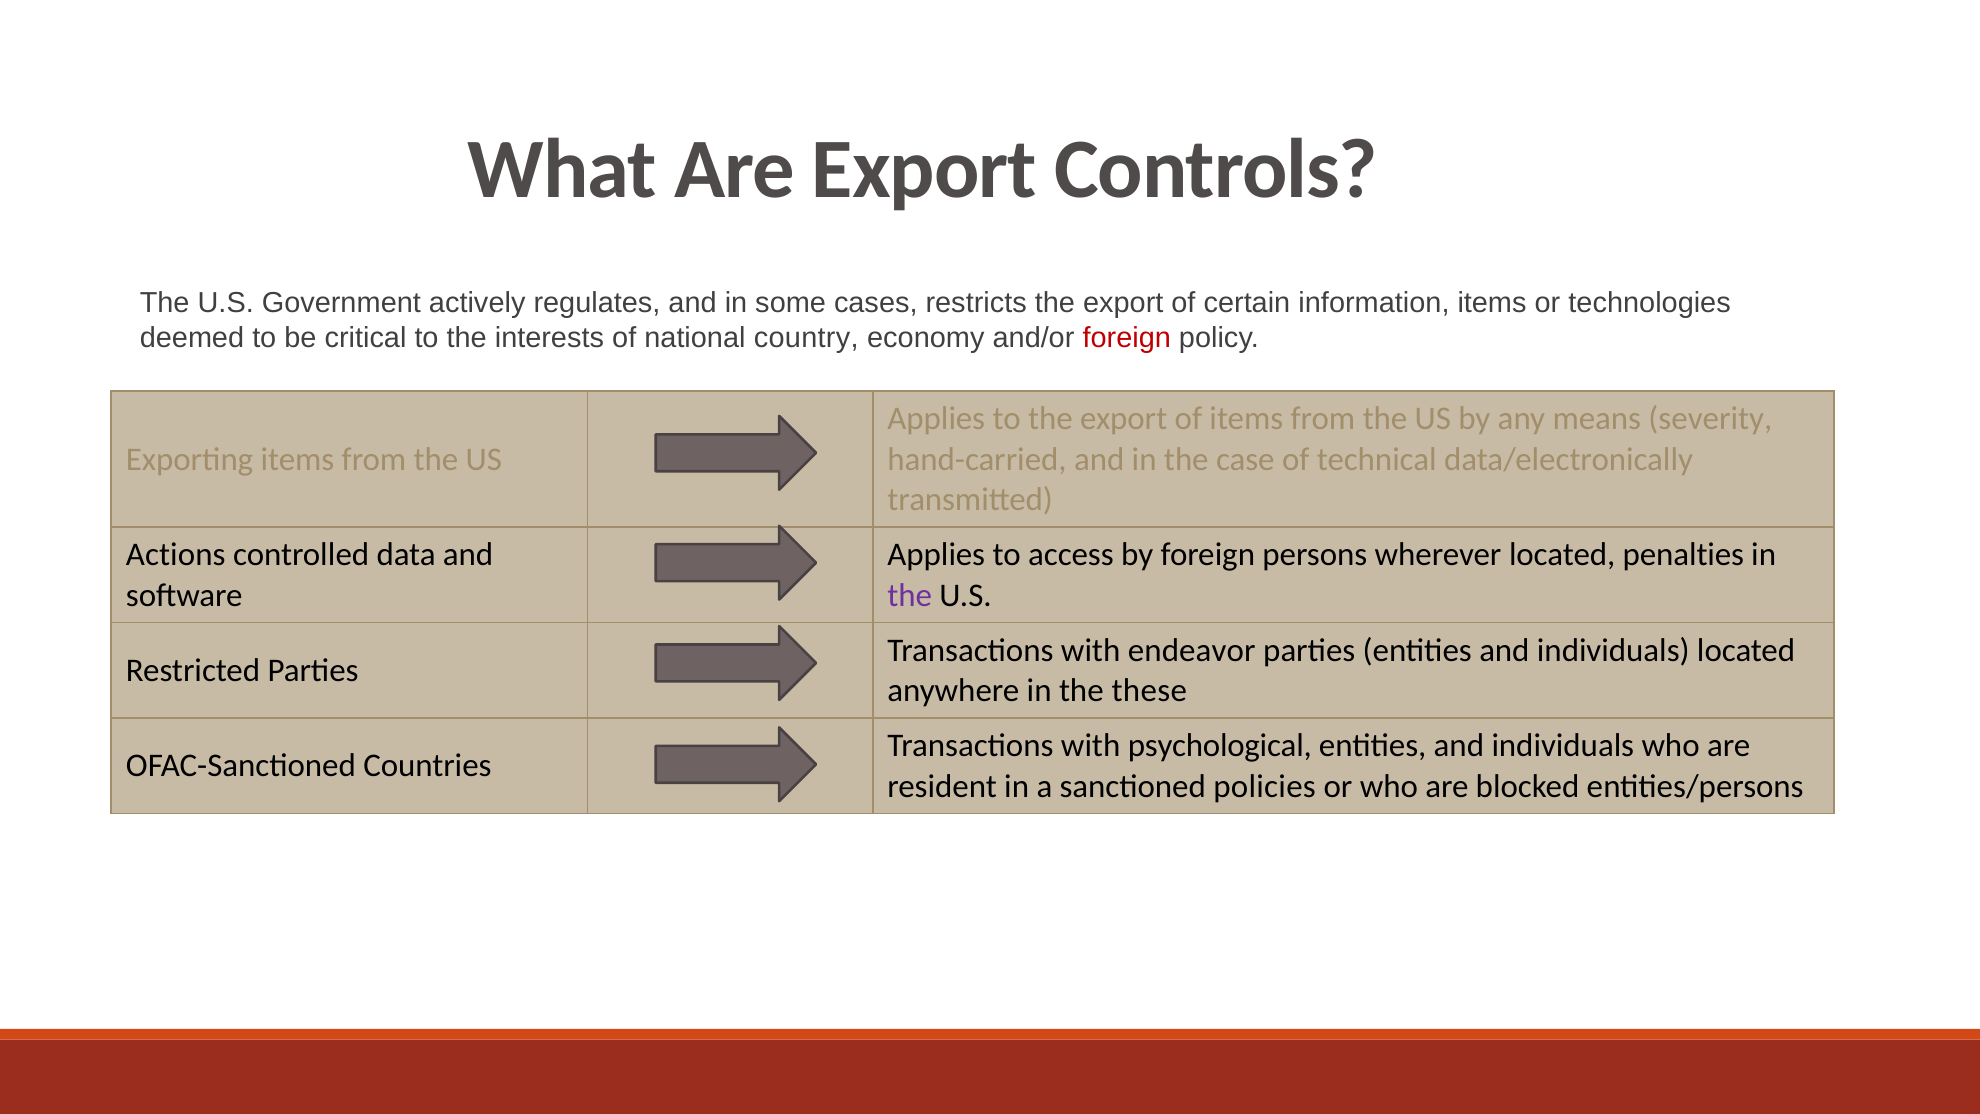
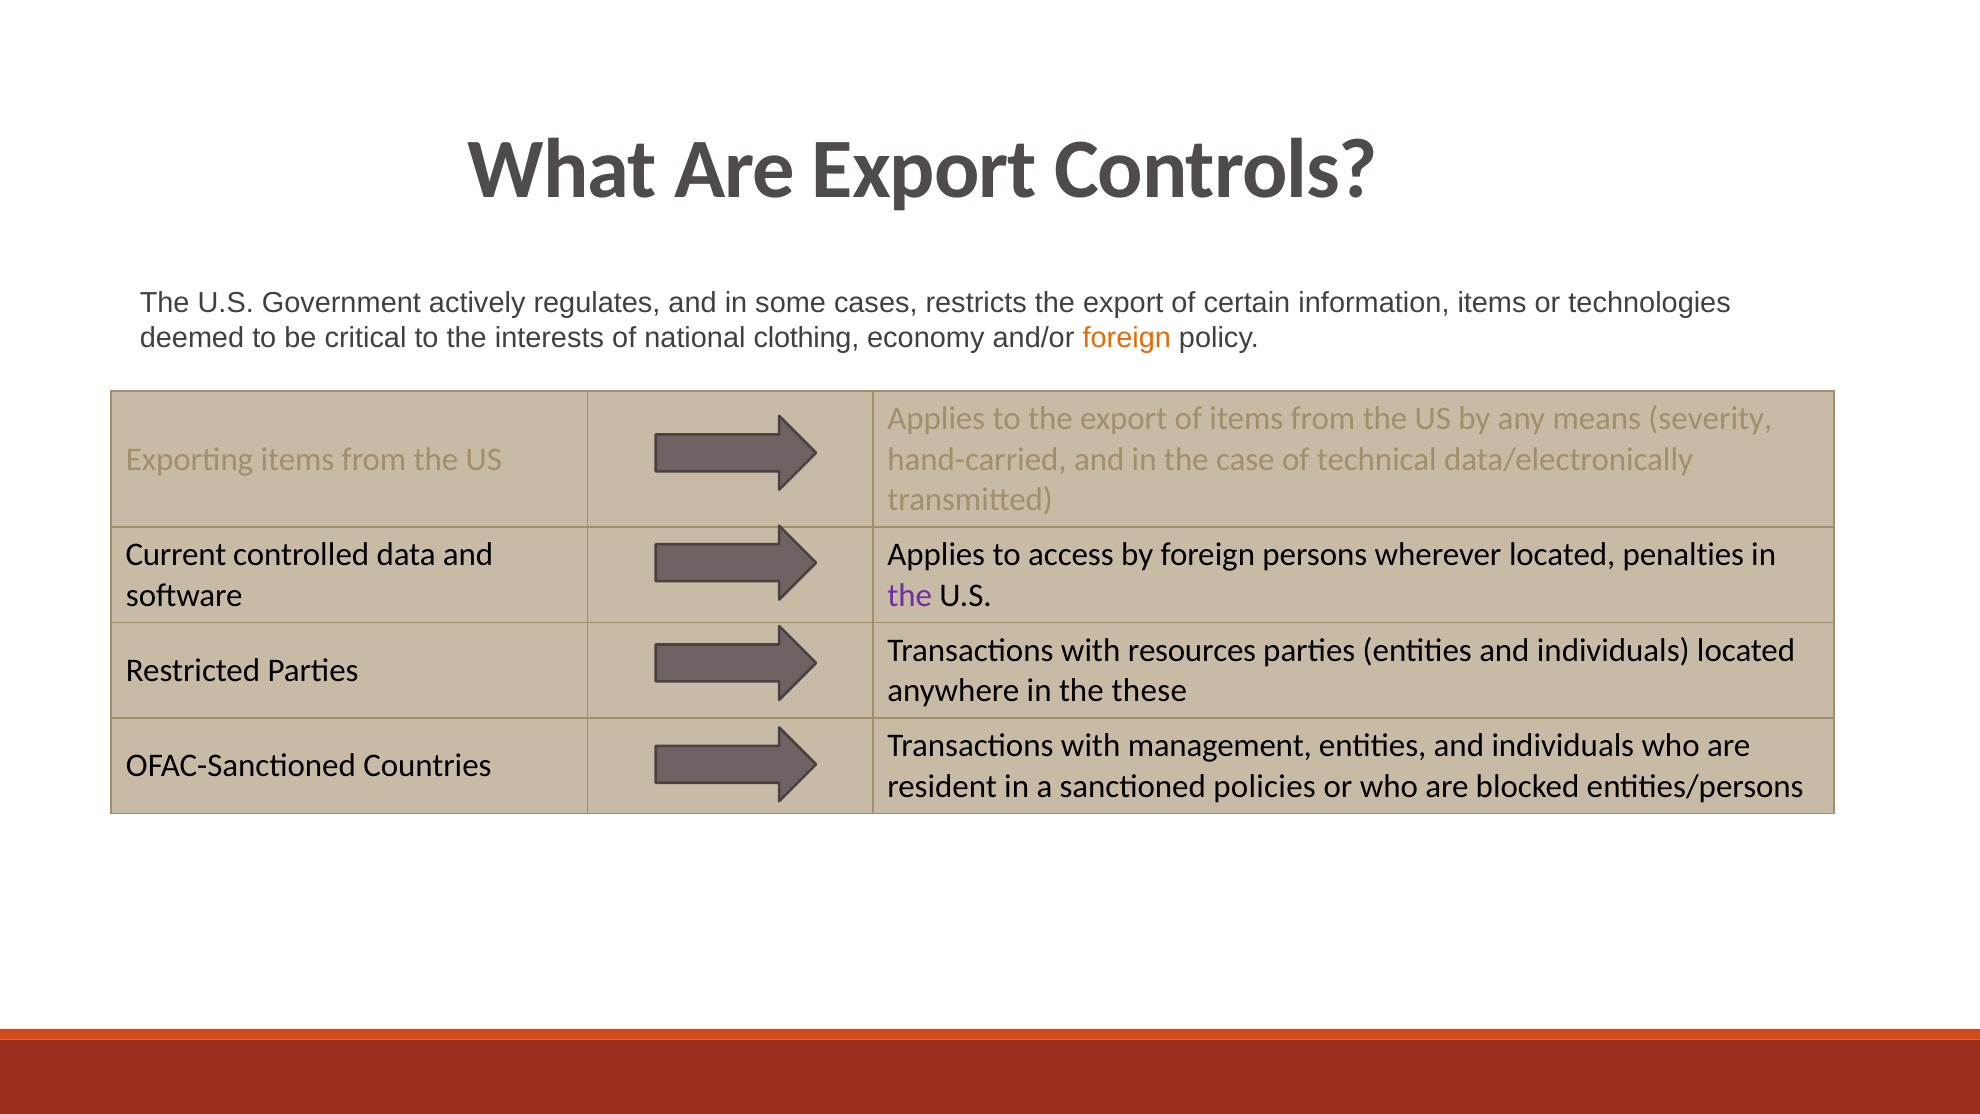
country: country -> clothing
foreign at (1127, 338) colour: red -> orange
Actions: Actions -> Current
endeavor: endeavor -> resources
psychological: psychological -> management
